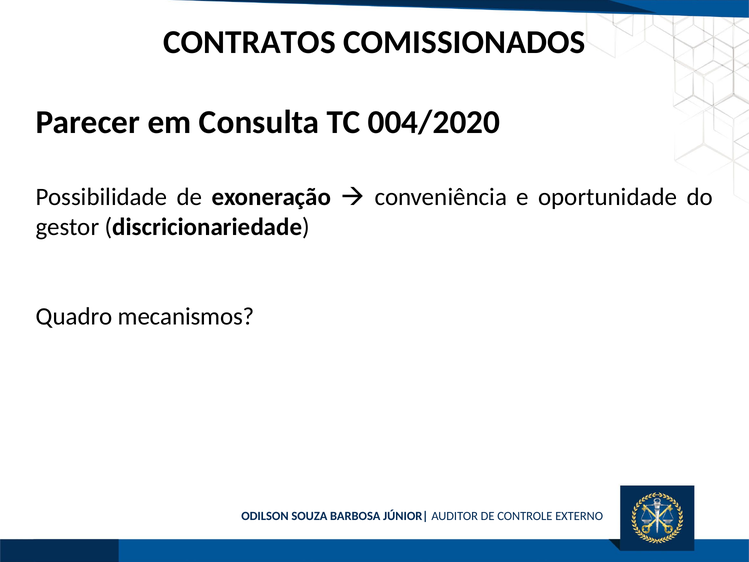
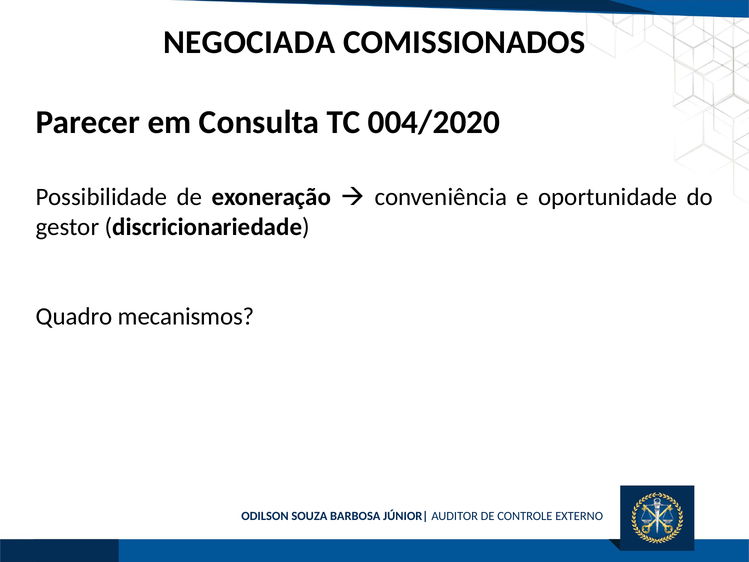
CONTRATOS: CONTRATOS -> NEGOCIADA
